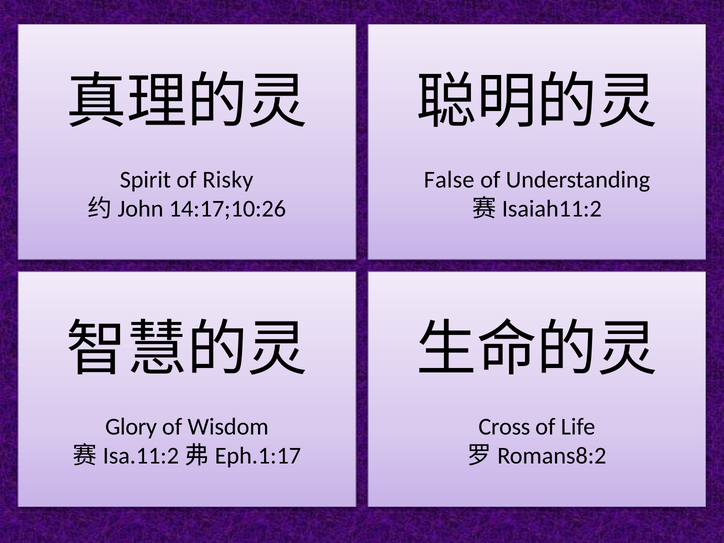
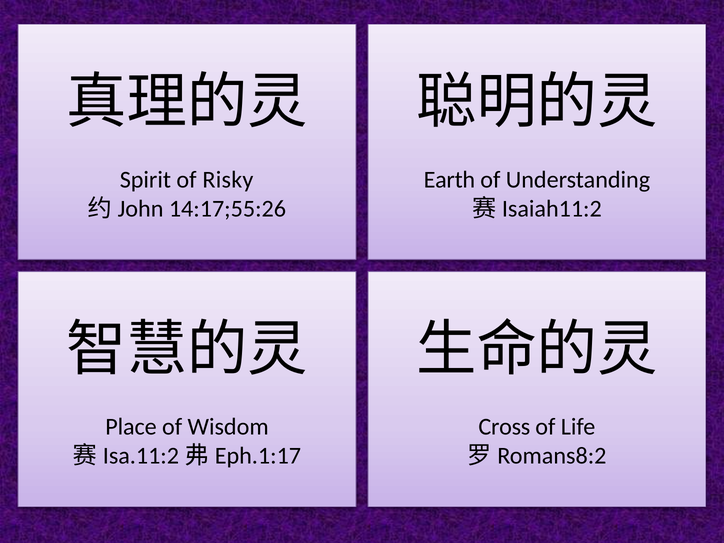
False: False -> Earth
14:17;10:26: 14:17;10:26 -> 14:17;55:26
Glory: Glory -> Place
